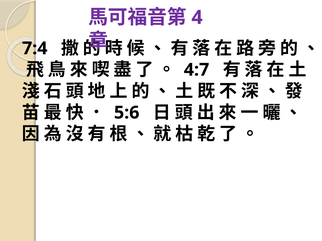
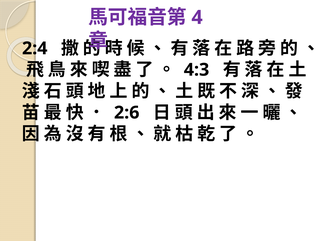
7:4: 7:4 -> 2:4
4:7: 4:7 -> 4:3
5:6: 5:6 -> 2:6
